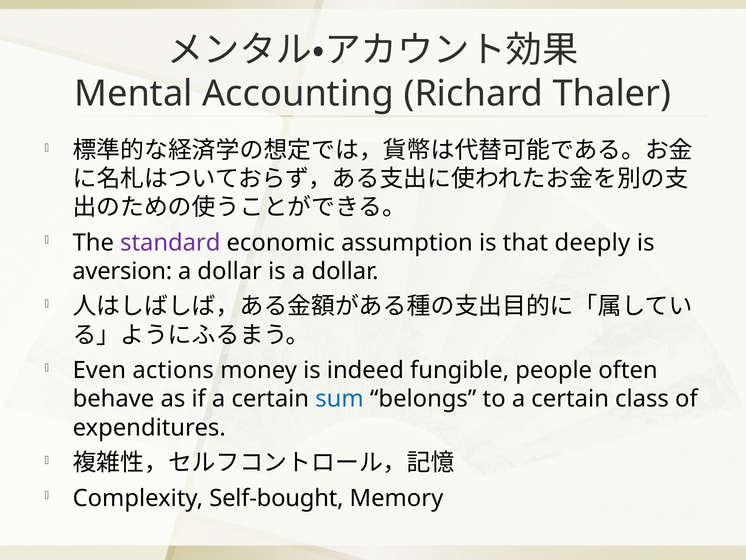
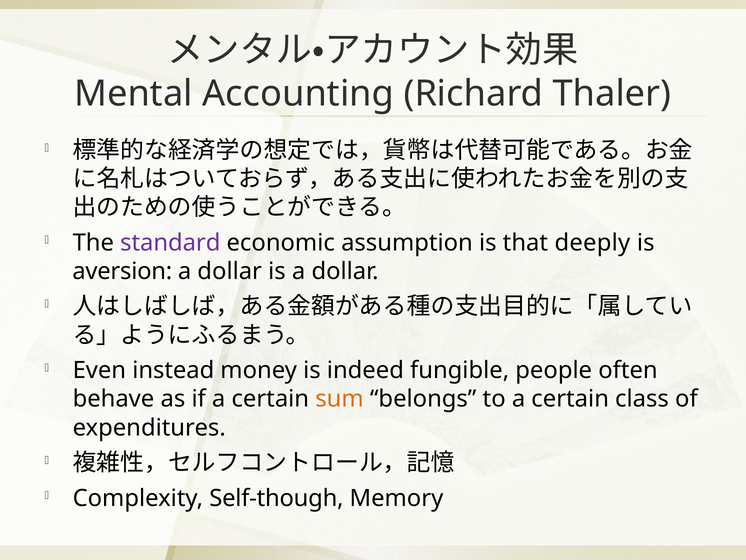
actions: actions -> instead
sum colour: blue -> orange
Self-bought: Self-bought -> Self-though
